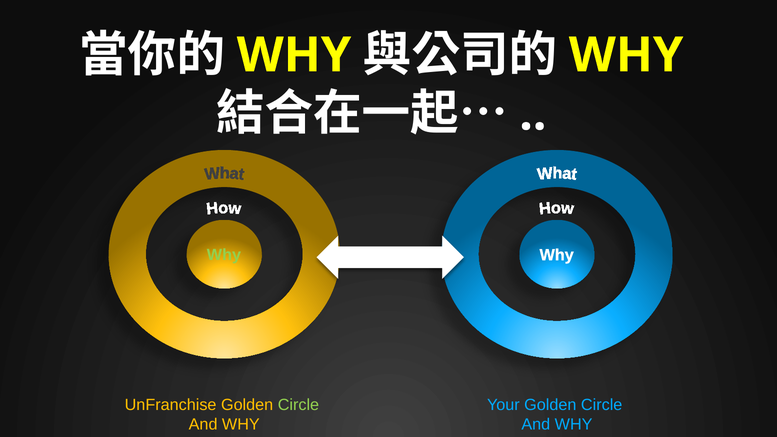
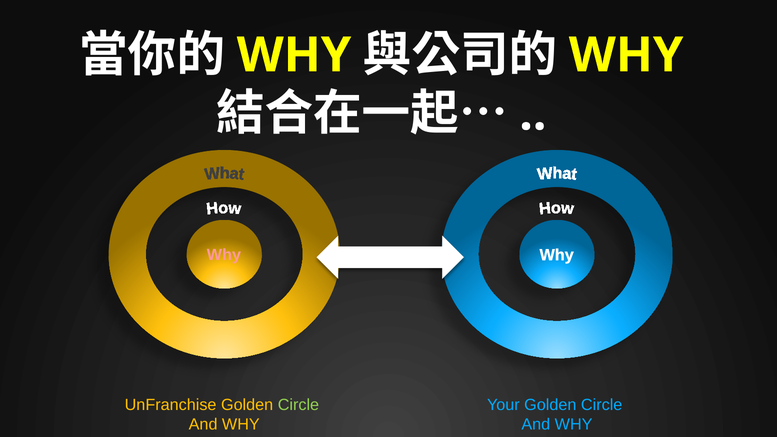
Why at (224, 255) colour: light green -> pink
